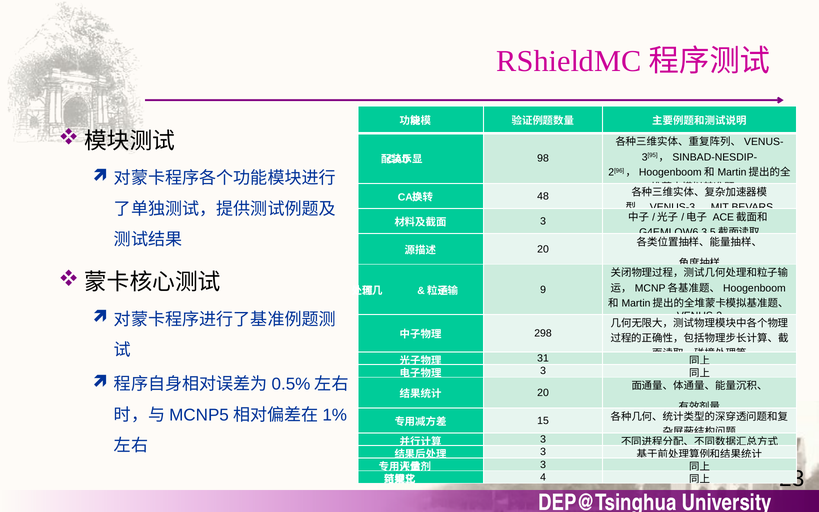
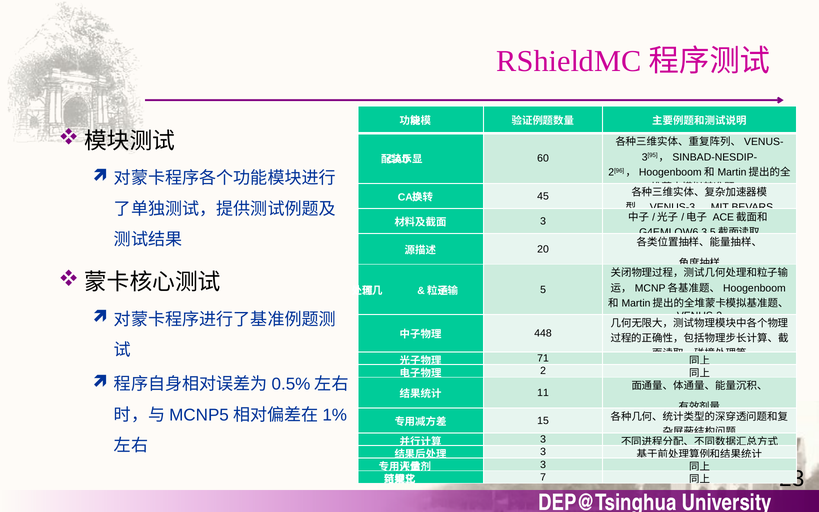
98: 98 -> 60
48: 48 -> 45
9: 9 -> 5
298: 298 -> 448
31: 31 -> 71
3 at (543, 371): 3 -> 2
20 at (543, 393): 20 -> 11
4: 4 -> 7
